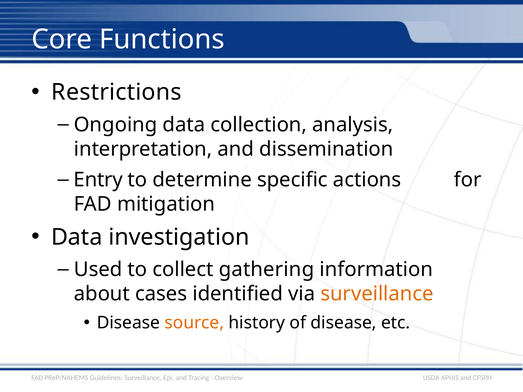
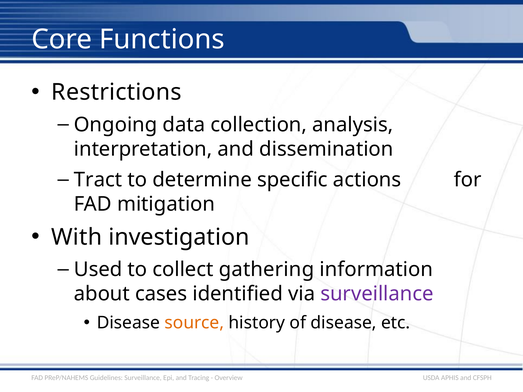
Entry: Entry -> Tract
Data at (77, 237): Data -> With
surveillance at (377, 294) colour: orange -> purple
